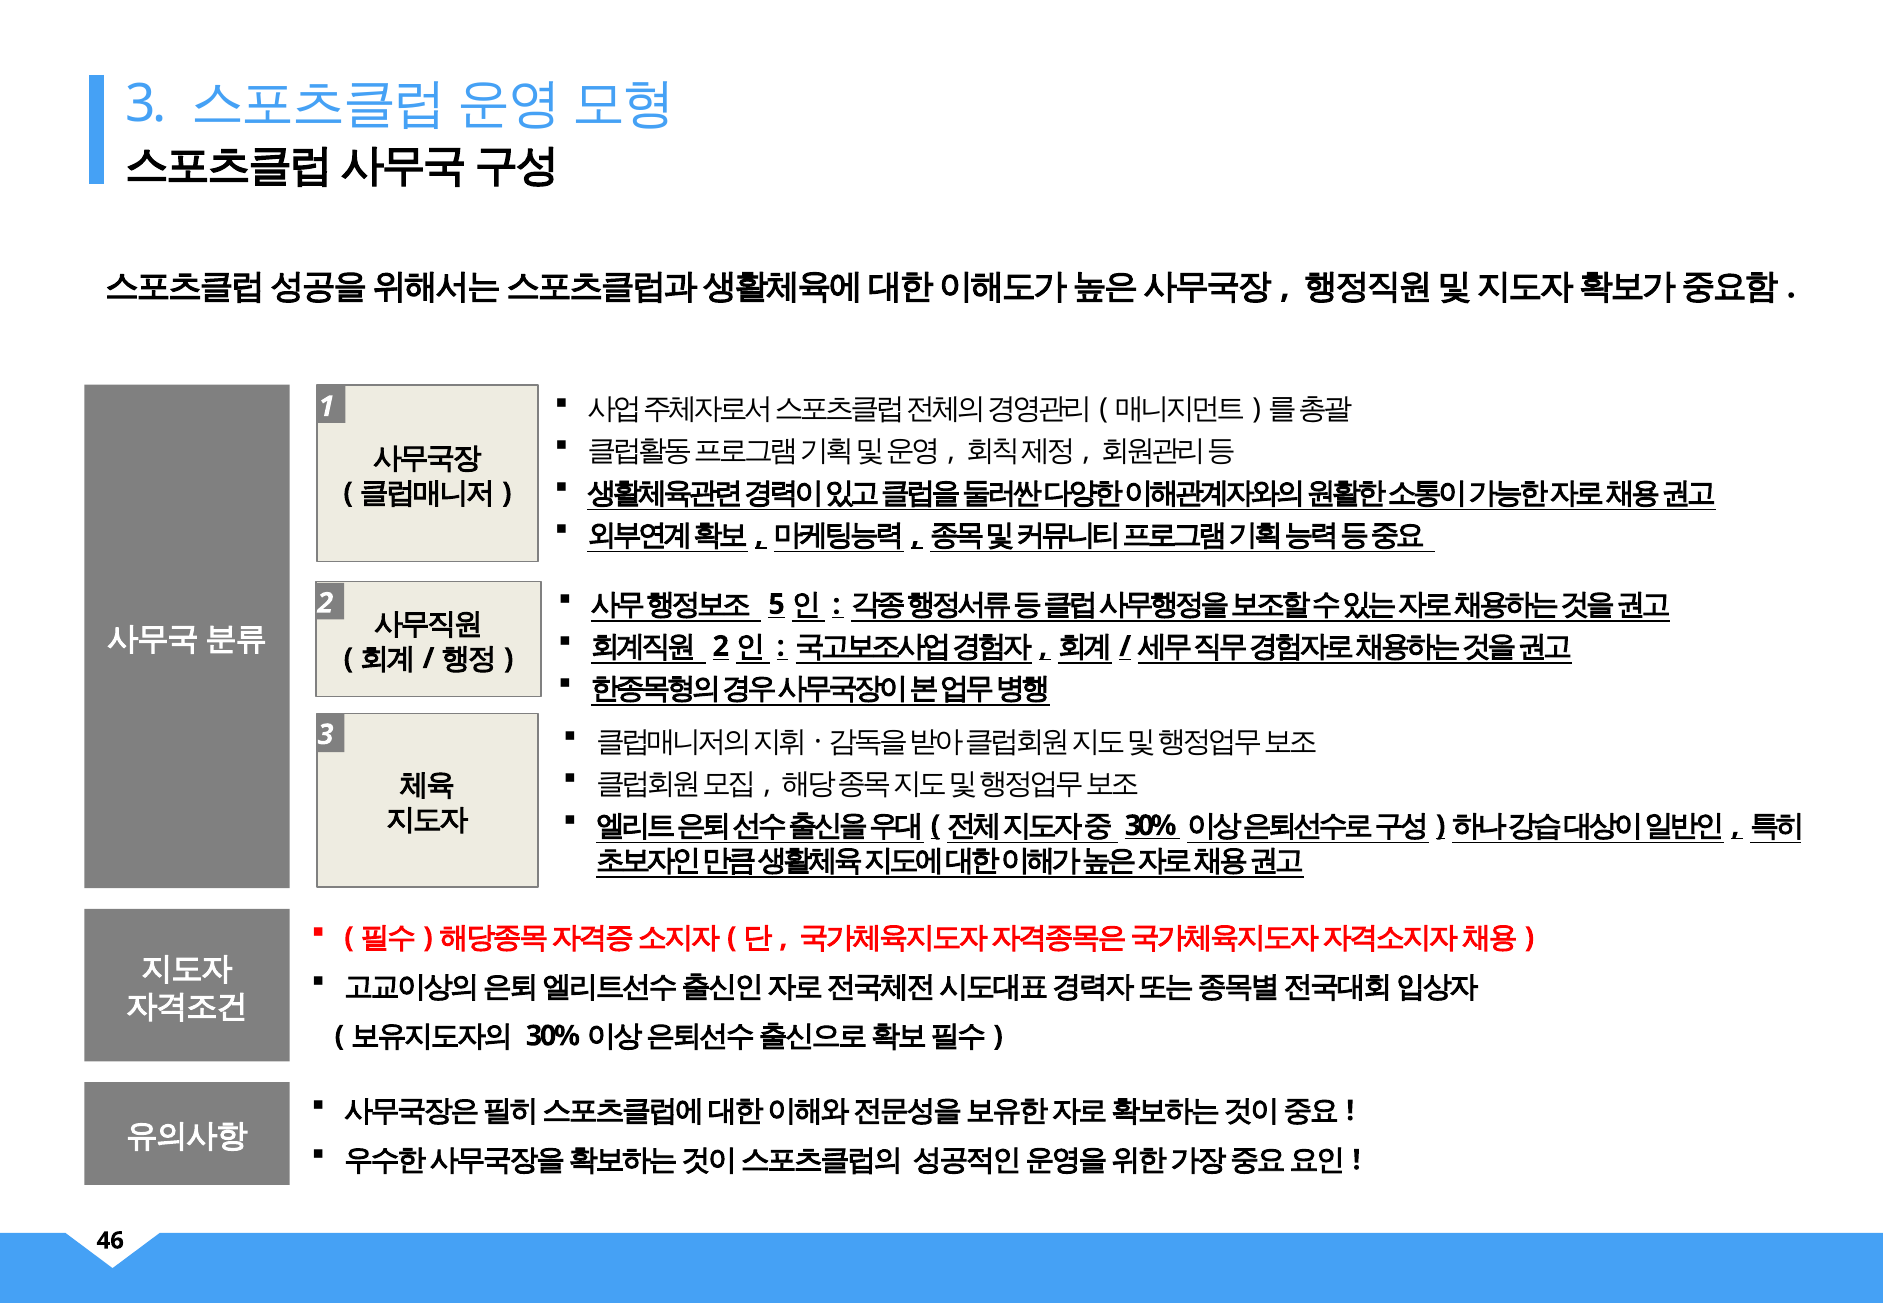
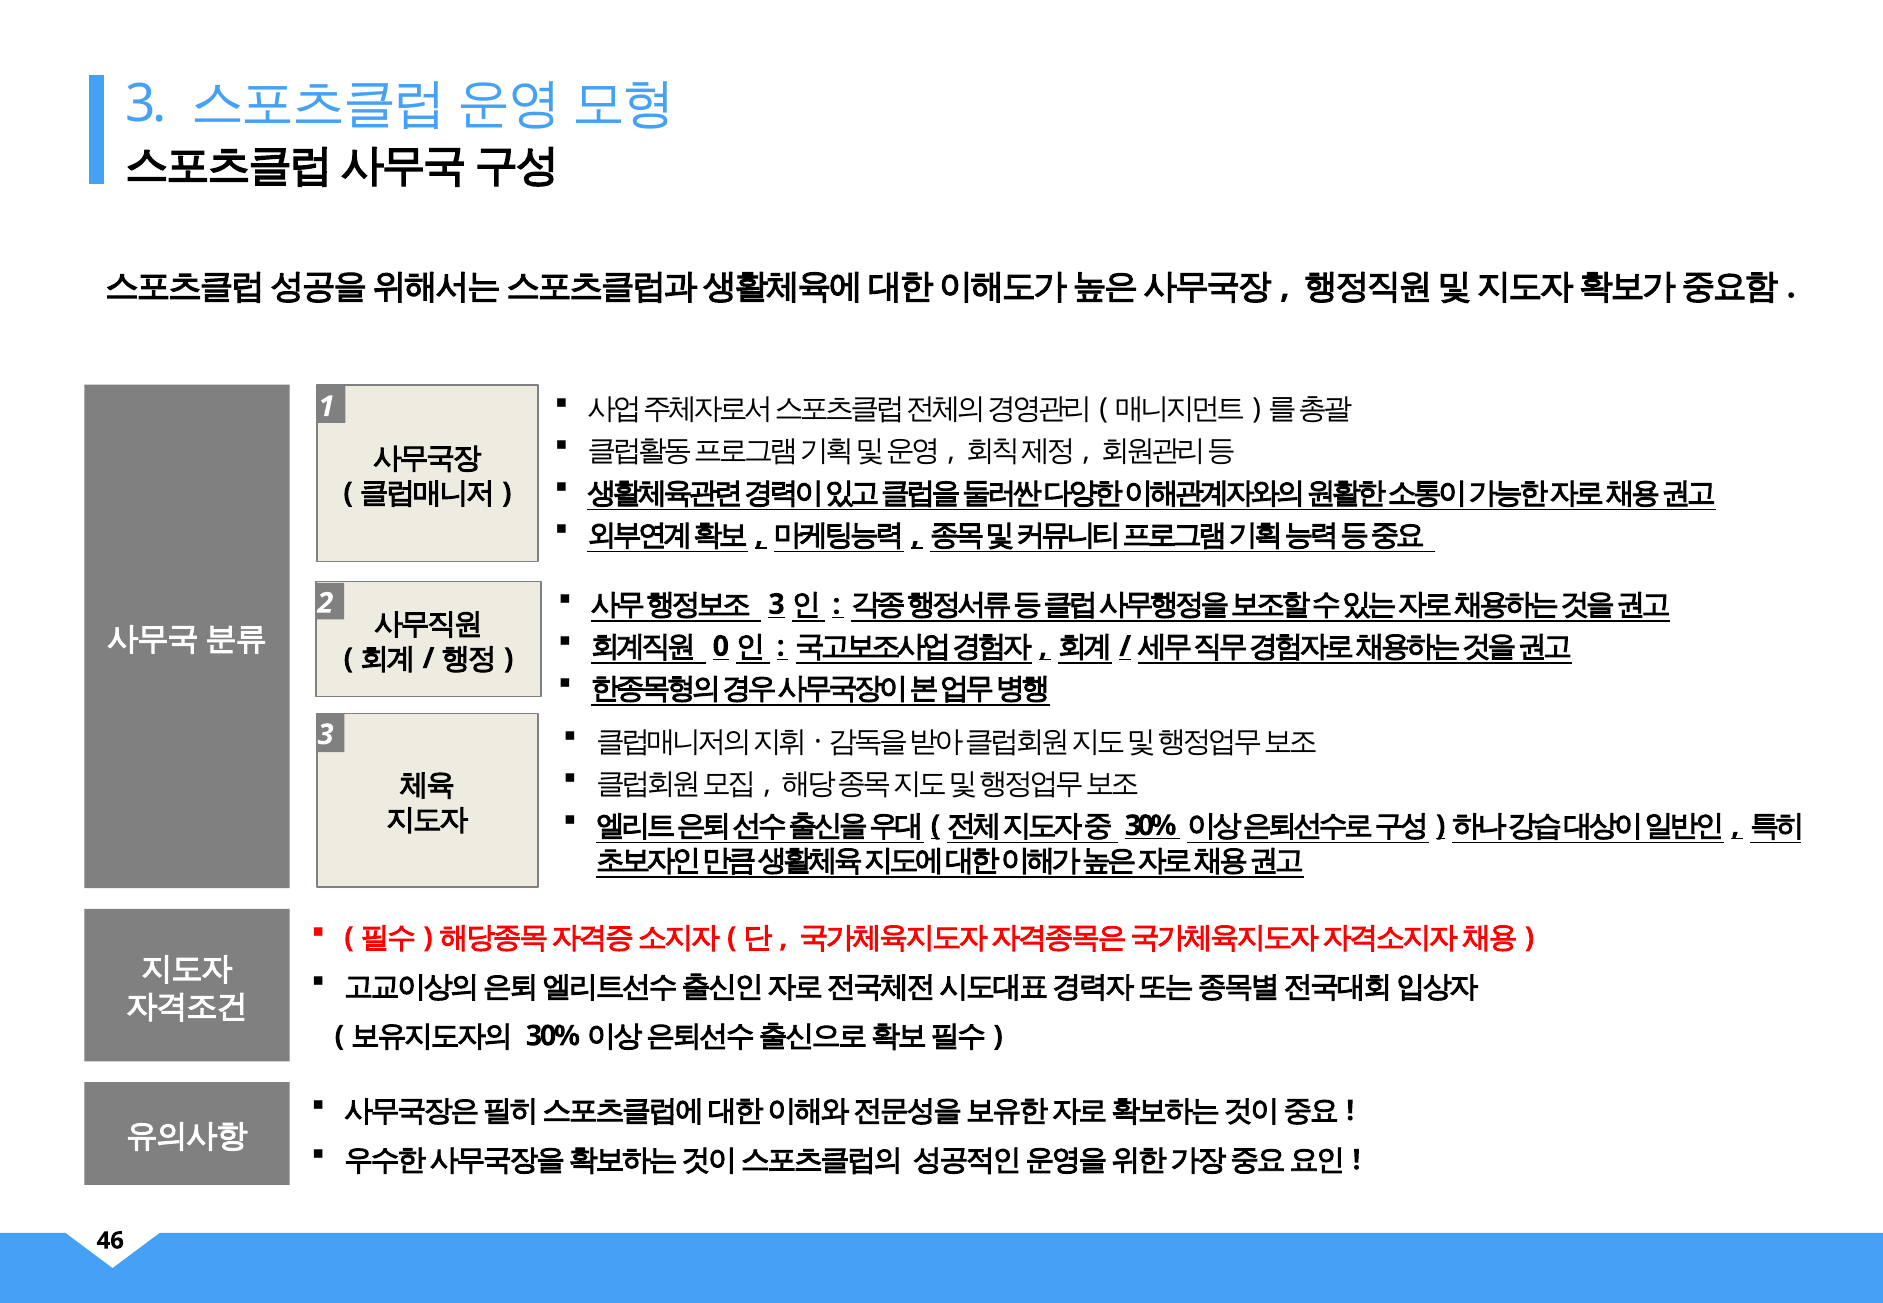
5 at (777, 605): 5 -> 3
2 at (721, 647): 2 -> 0
